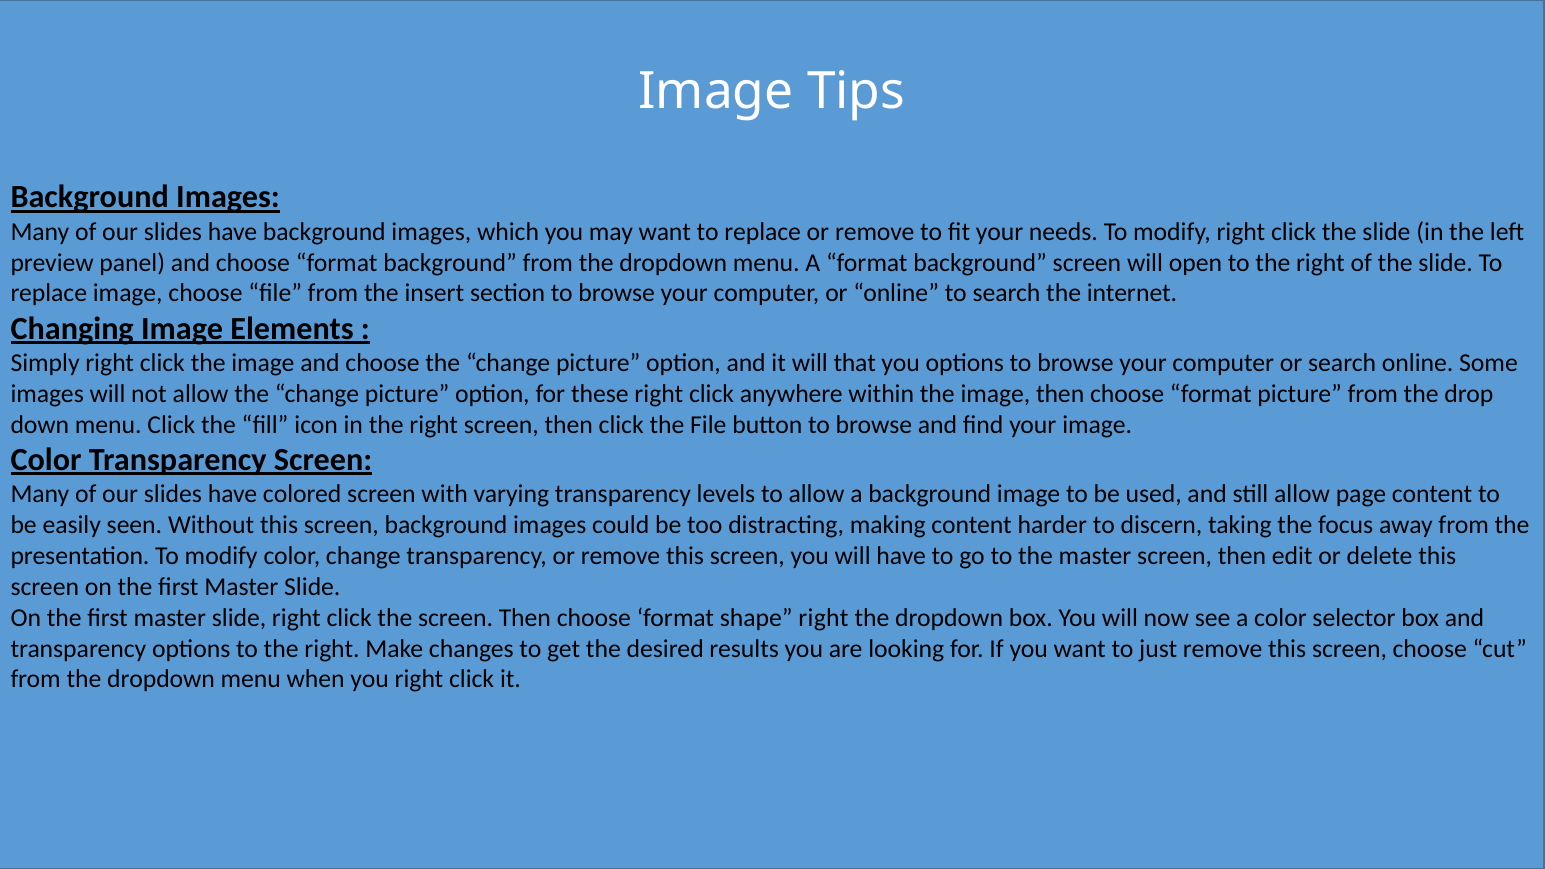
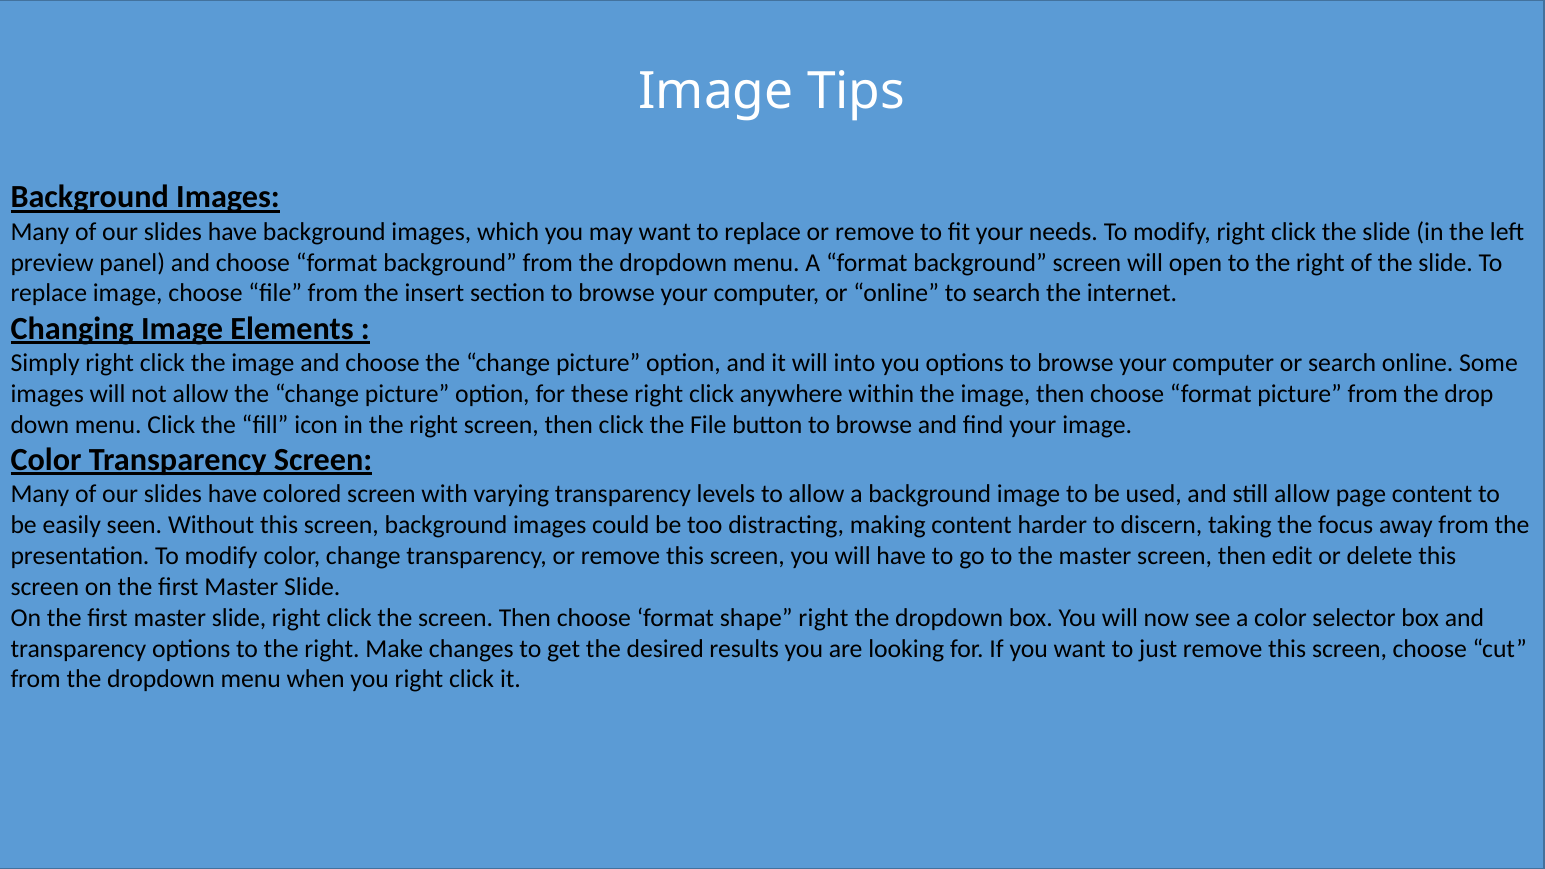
that: that -> into
